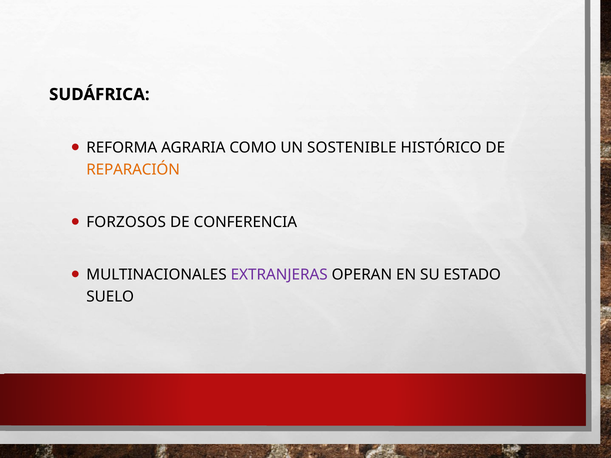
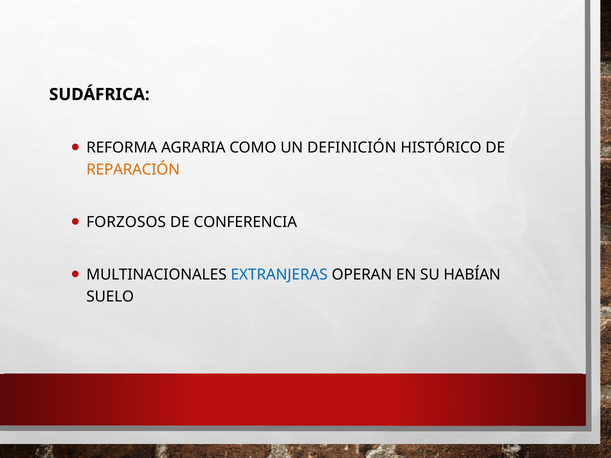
SOSTENIBLE: SOSTENIBLE -> DEFINICIÓN
EXTRANJERAS colour: purple -> blue
ESTADO: ESTADO -> HABÍAN
